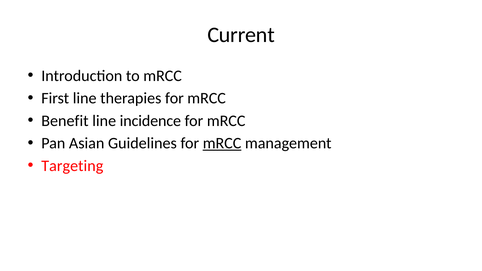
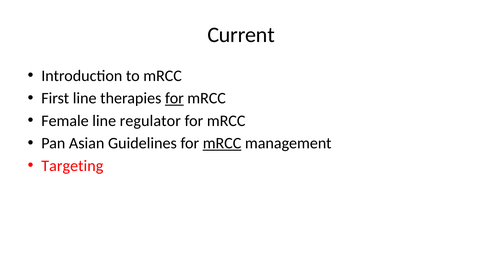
for at (174, 98) underline: none -> present
Benefit: Benefit -> Female
incidence: incidence -> regulator
